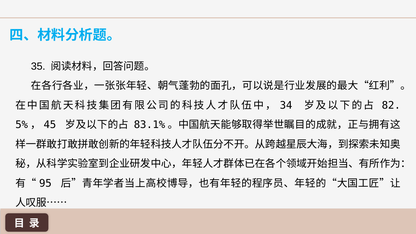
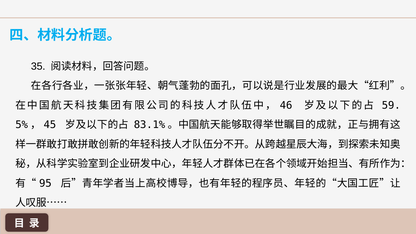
34: 34 -> 46
82: 82 -> 59
